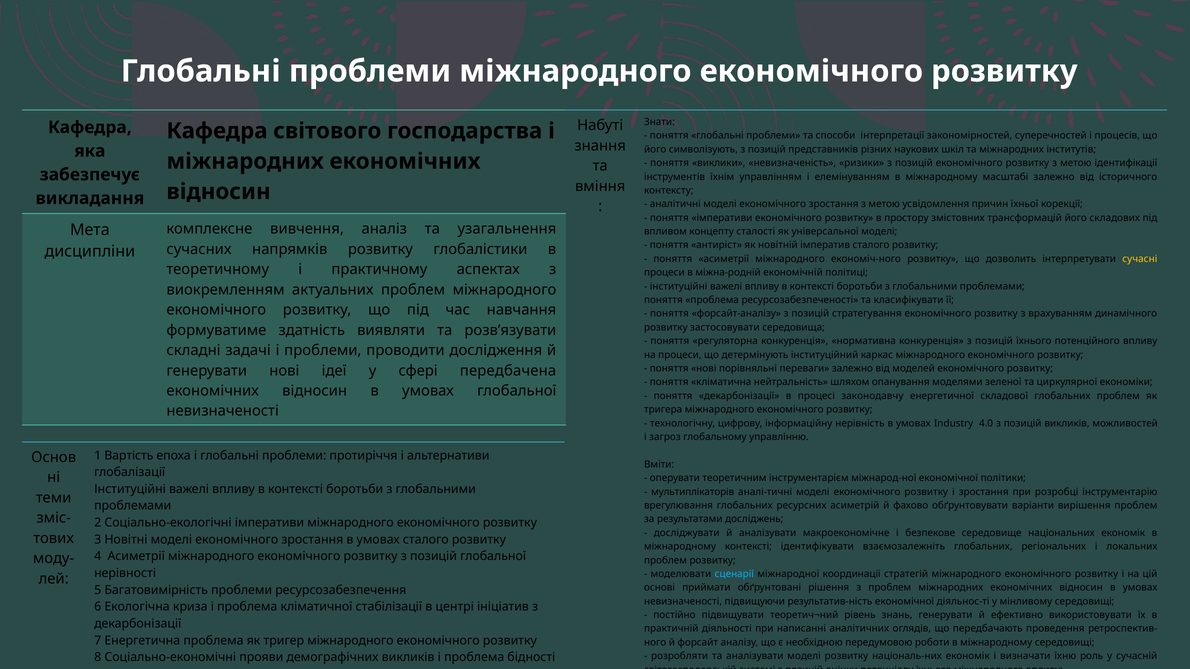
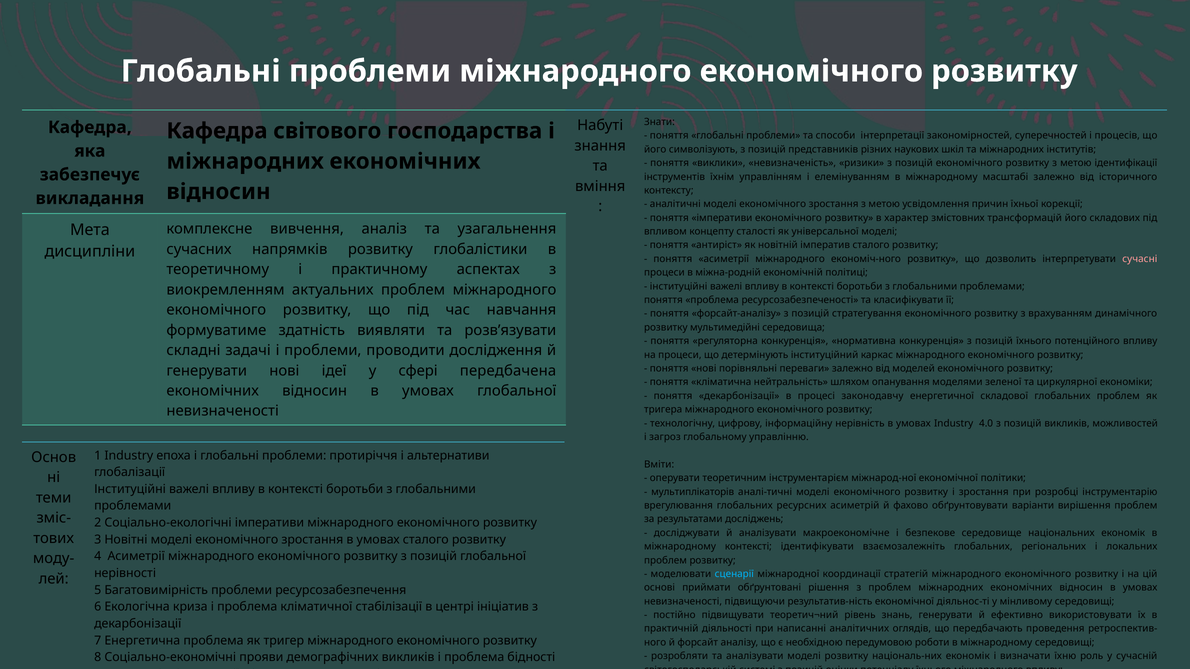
простору: простору -> характер
сучасні colour: yellow -> pink
застосовувати: застосовувати -> мультимедійні
1 Вартість: Вартість -> Industry
